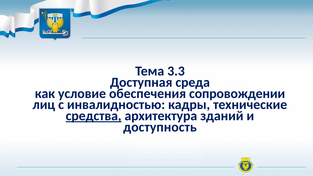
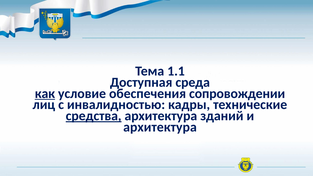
3.3: 3.3 -> 1.1
как underline: none -> present
доступность at (160, 127): доступность -> архитектура
